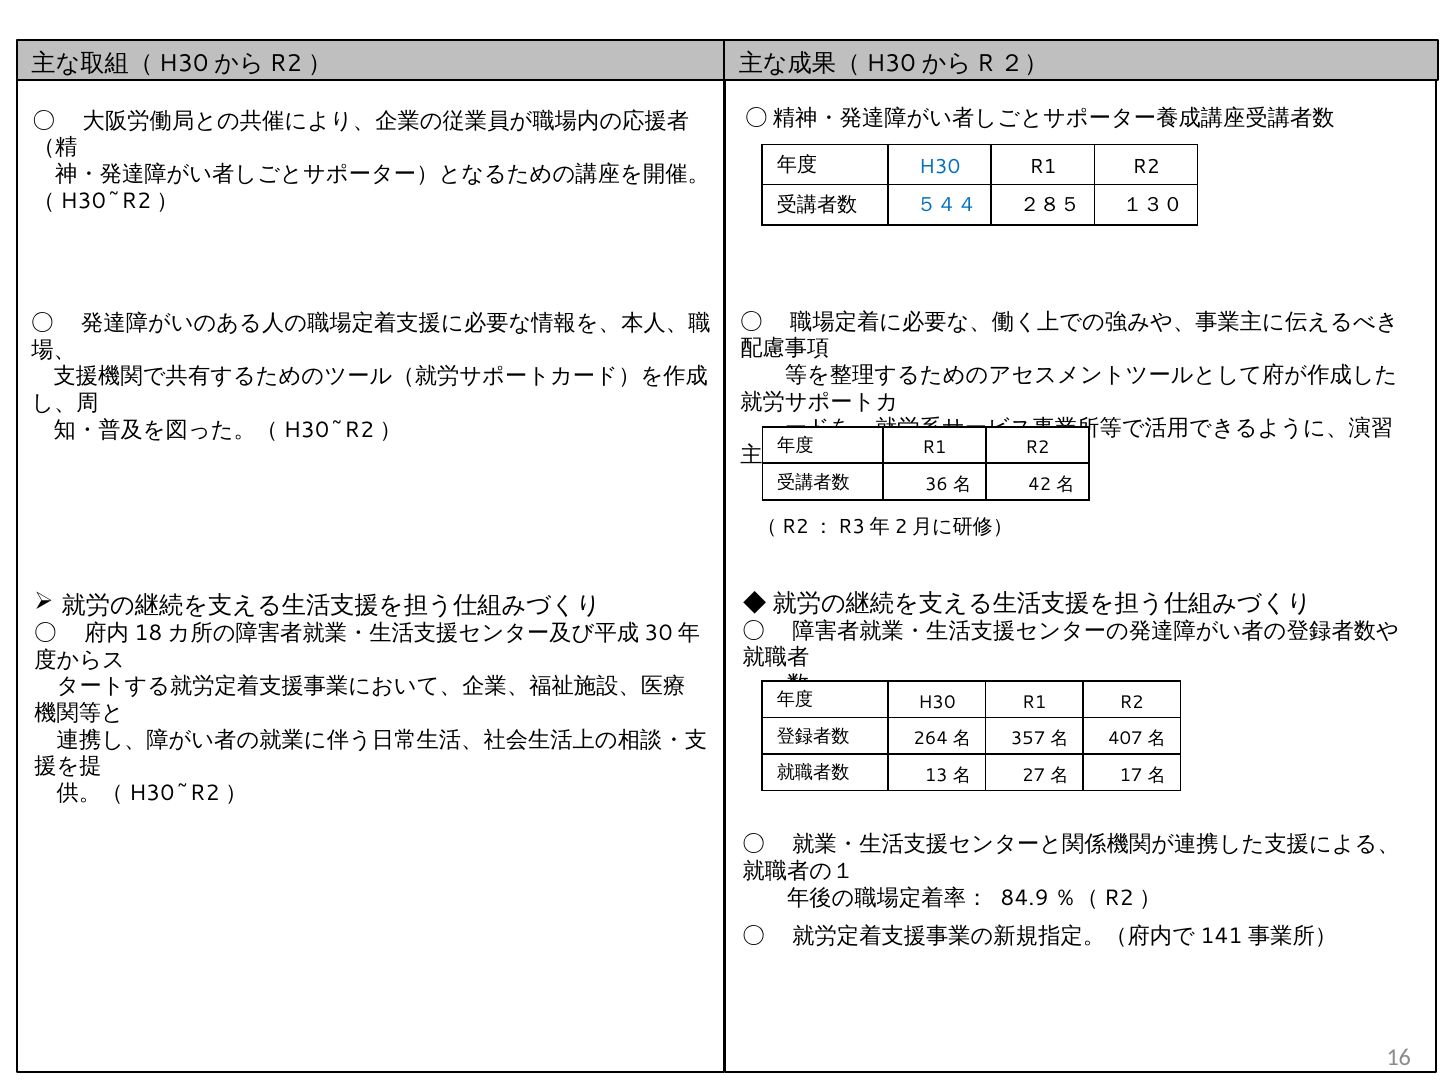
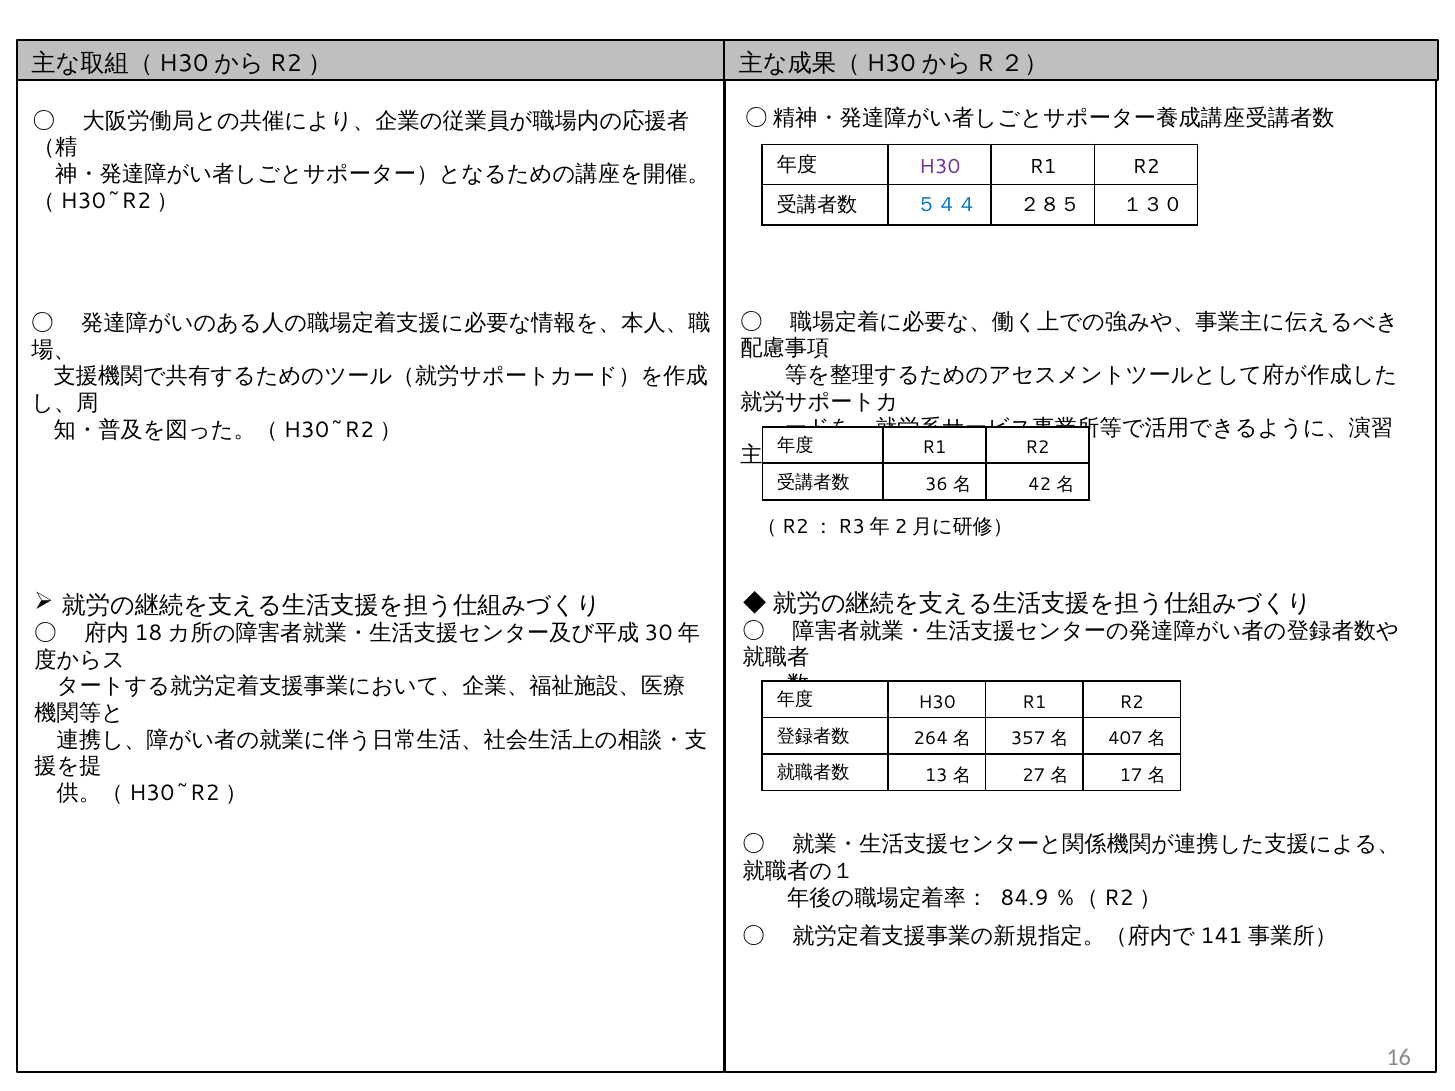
H30 at (940, 167) colour: blue -> purple
